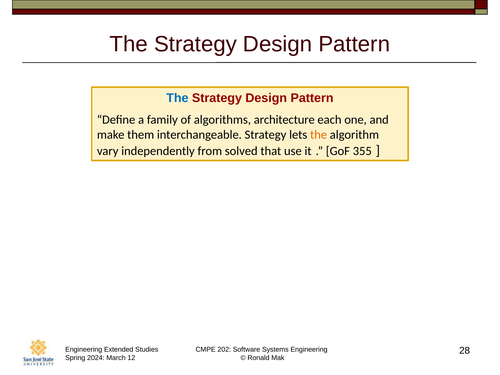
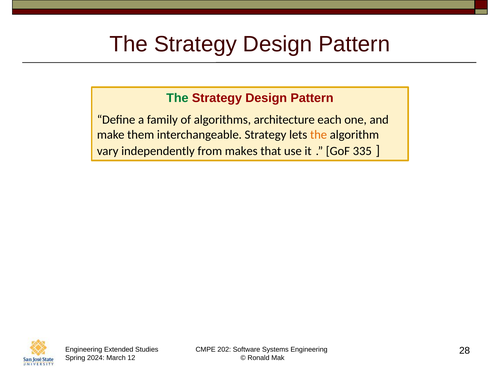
The at (177, 98) colour: blue -> green
solved: solved -> makes
355: 355 -> 335
